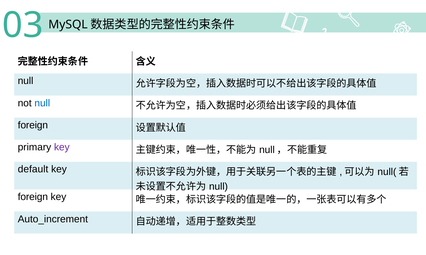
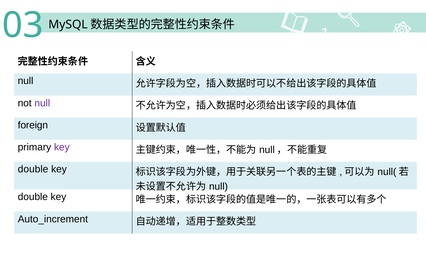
null at (42, 103) colour: blue -> purple
default at (33, 170): default -> double
foreign at (33, 197): foreign -> double
